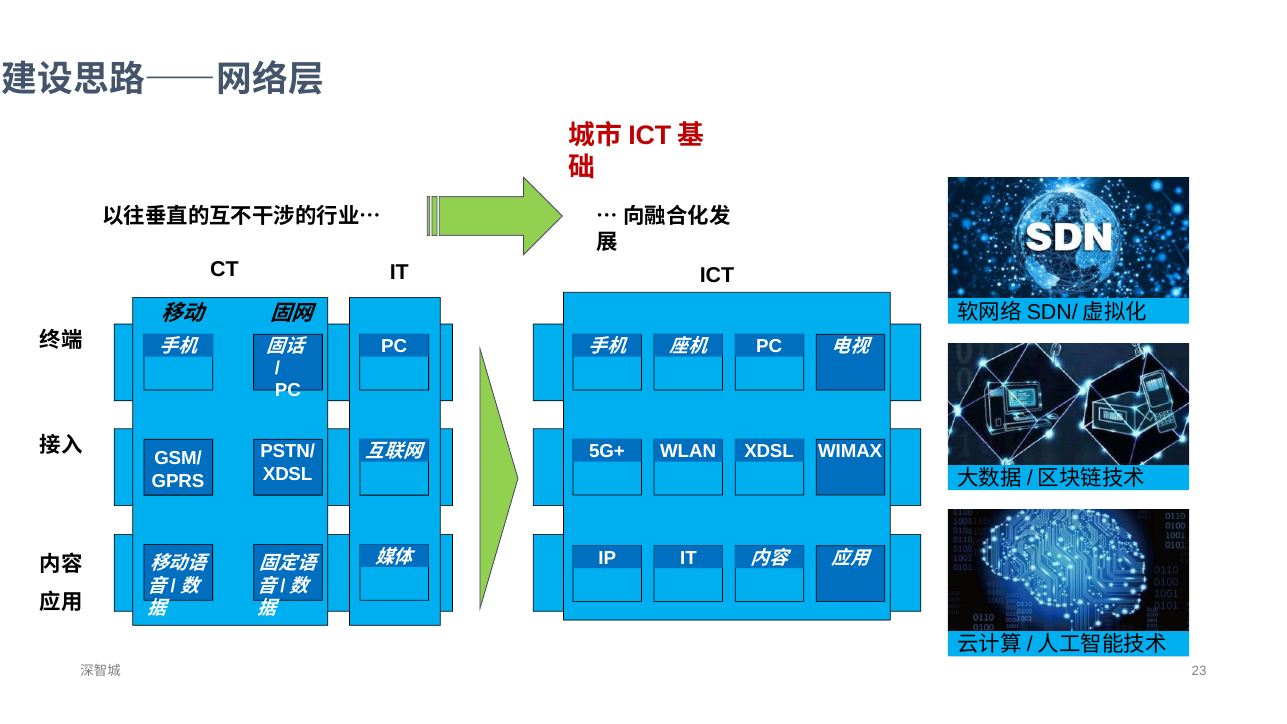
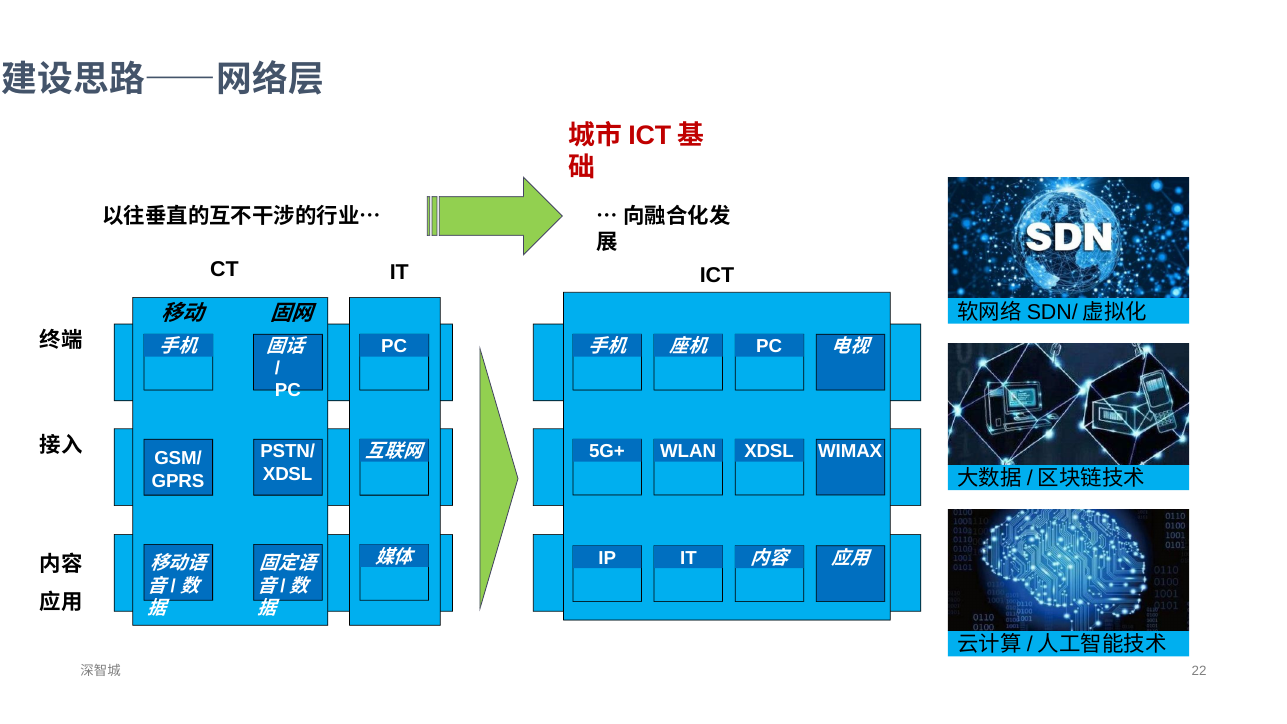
23: 23 -> 22
